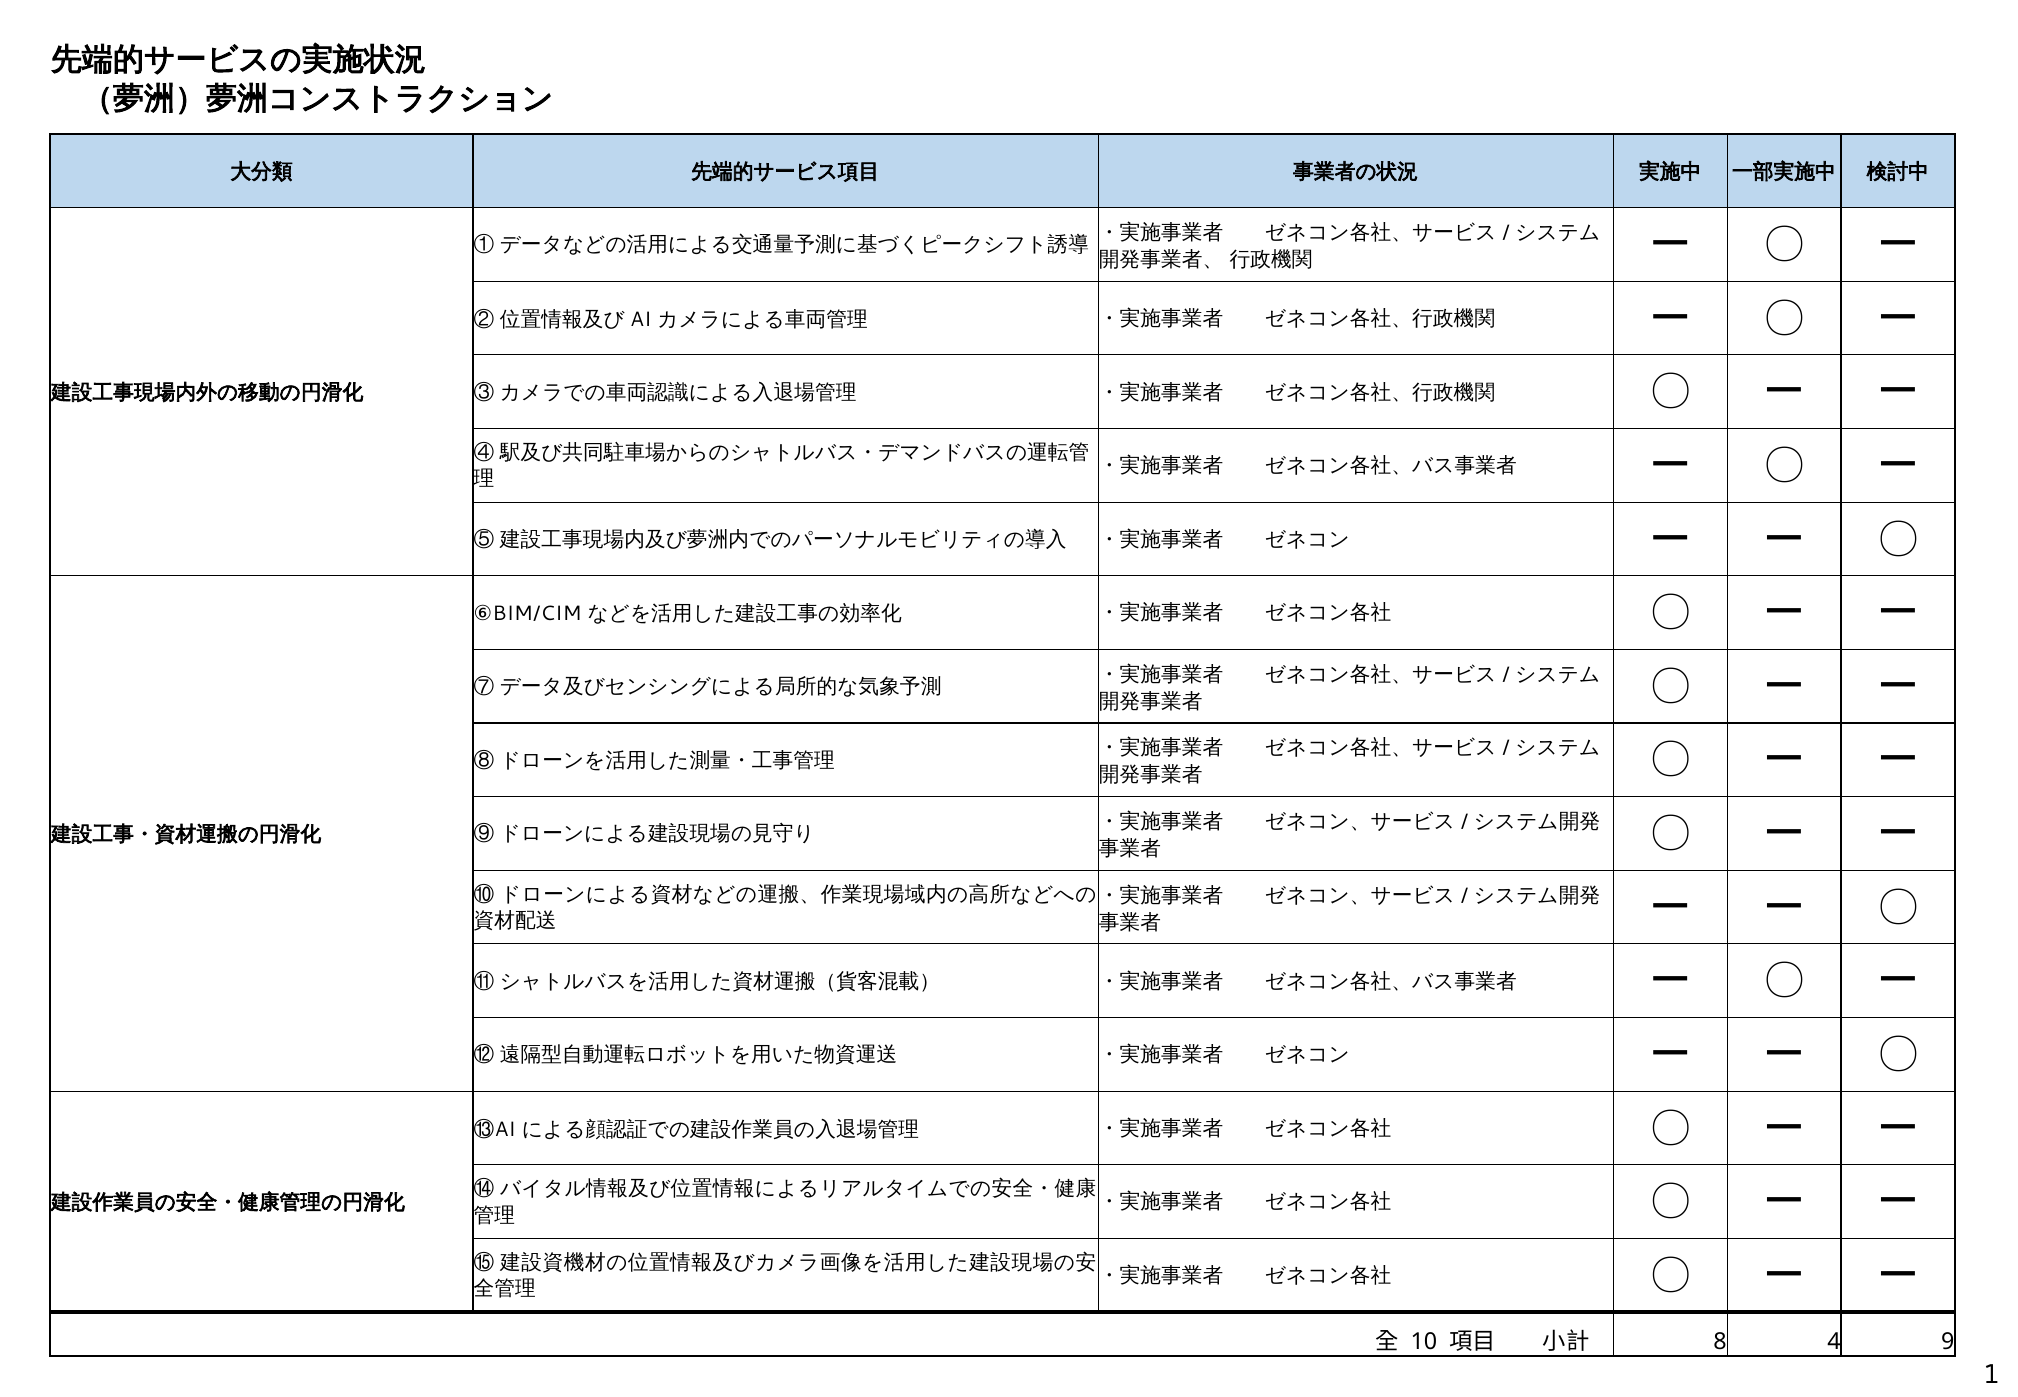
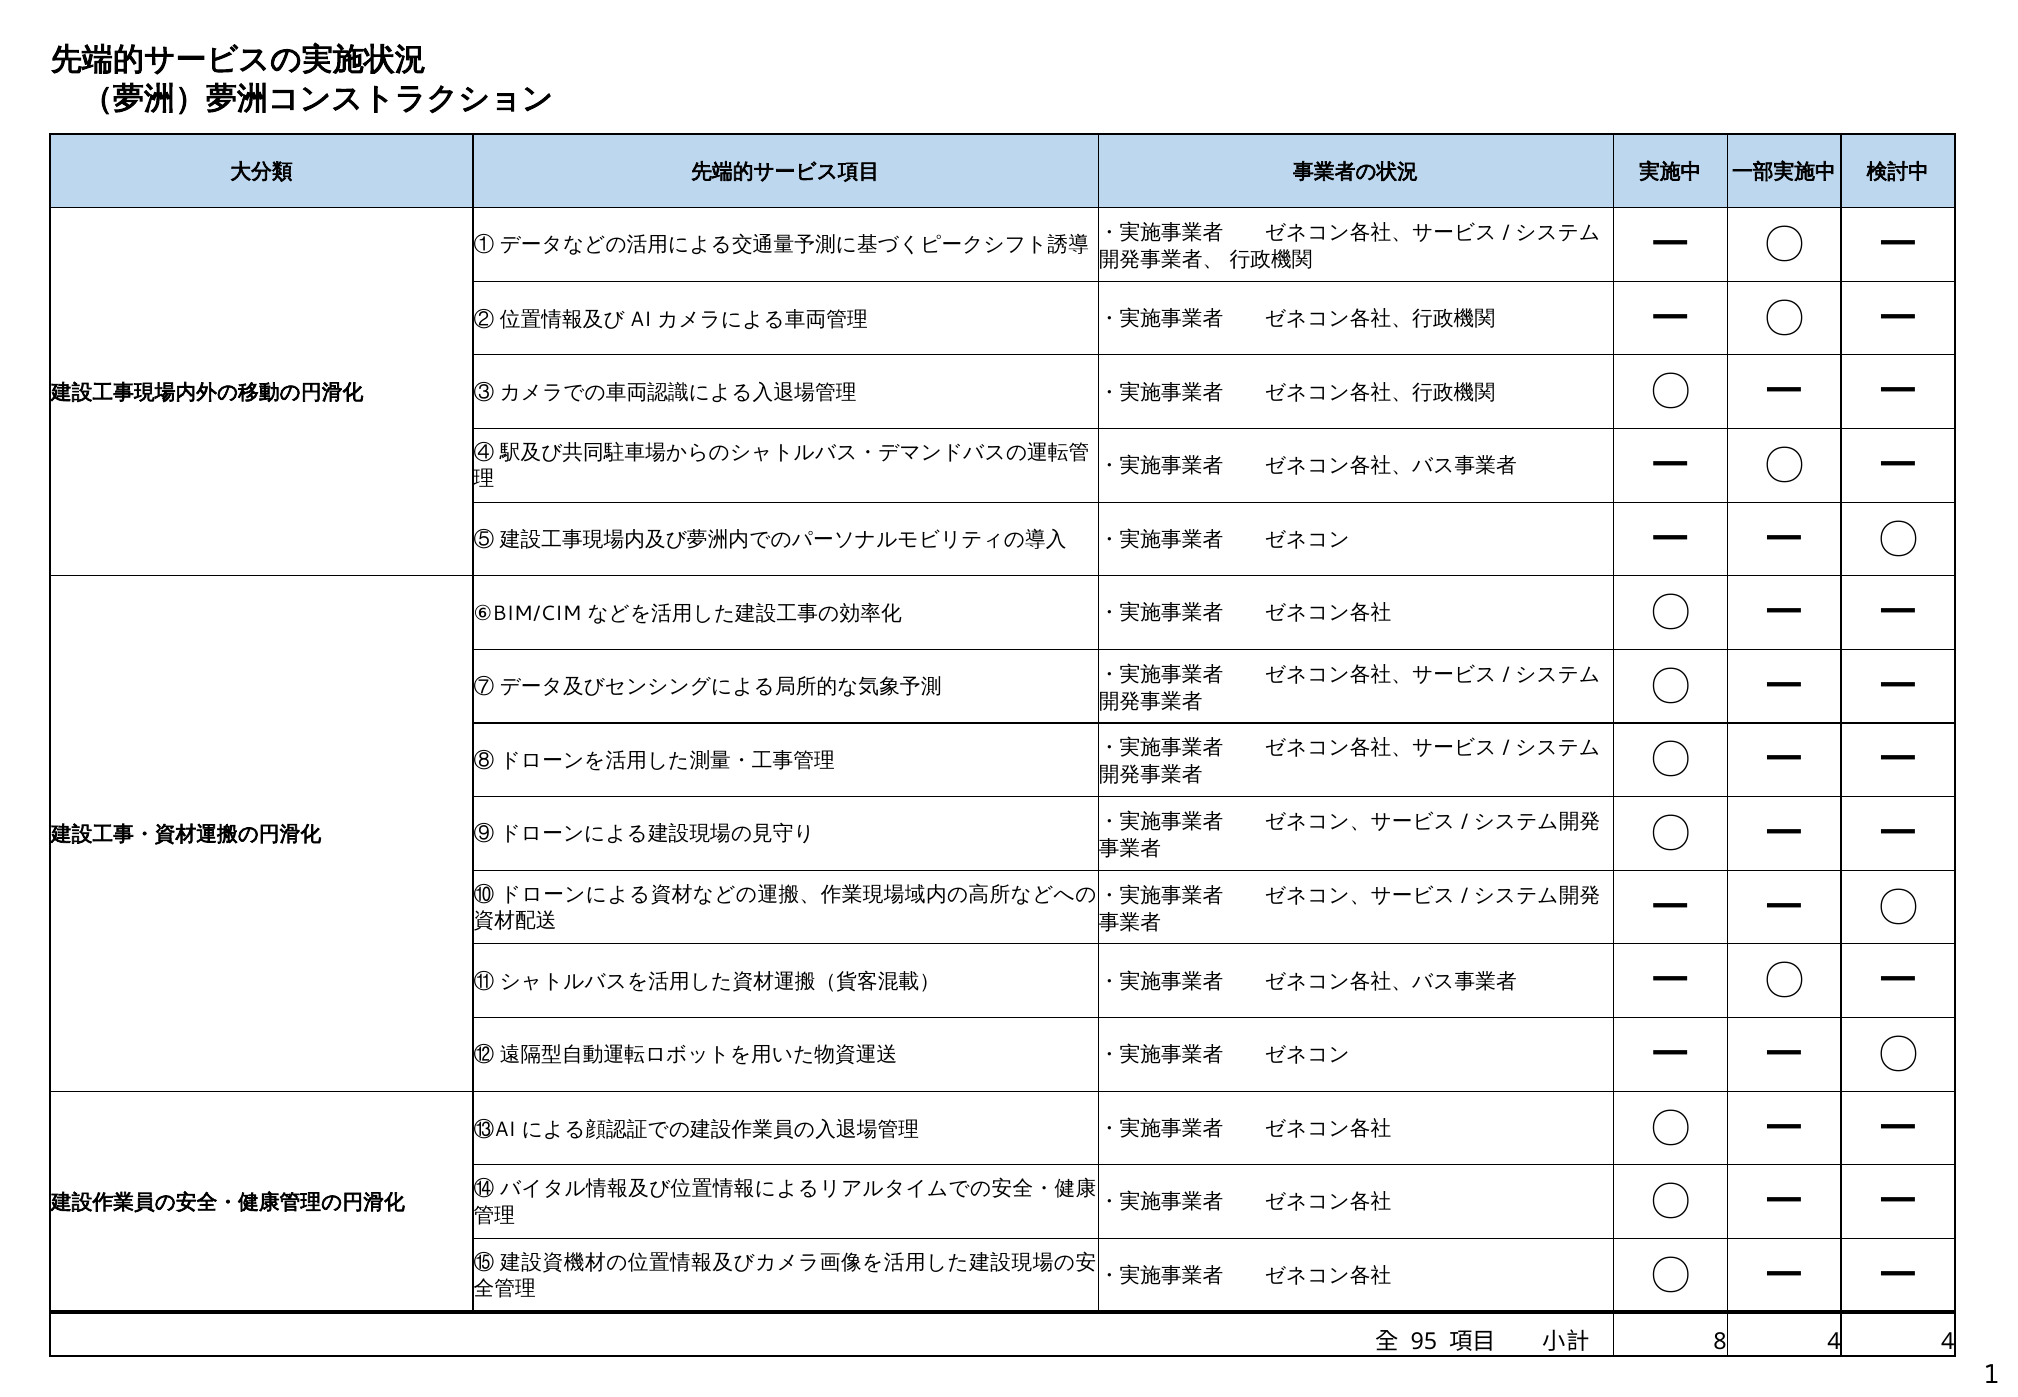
10: 10 -> 95
4 9: 9 -> 4
